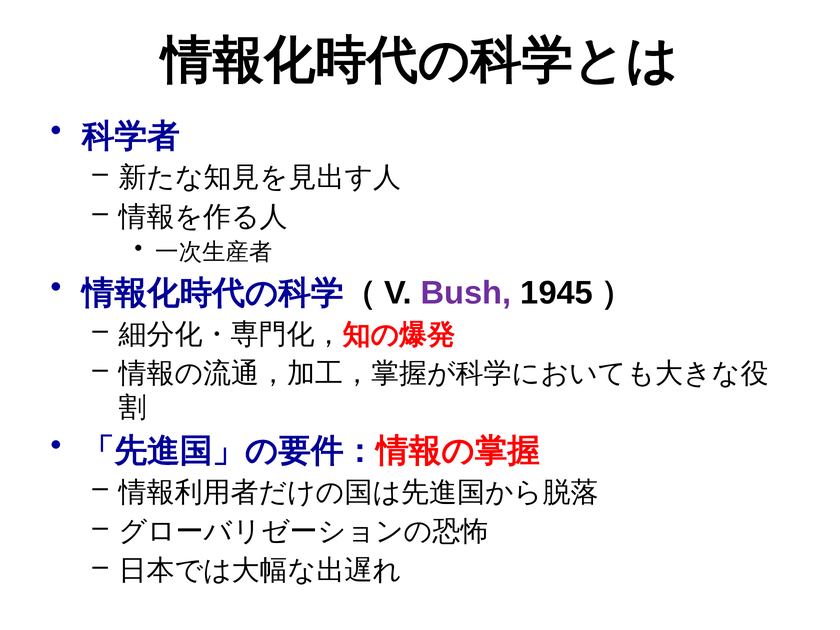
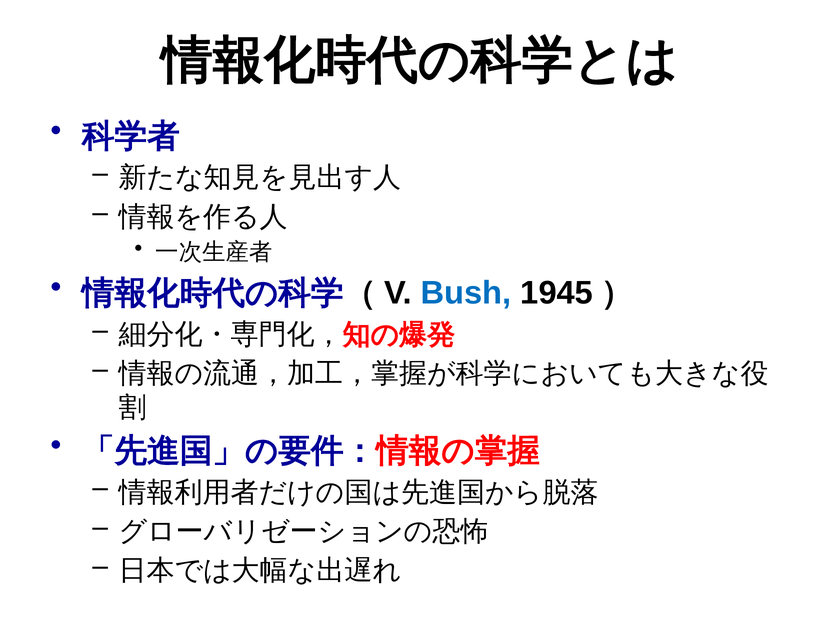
Bush colour: purple -> blue
